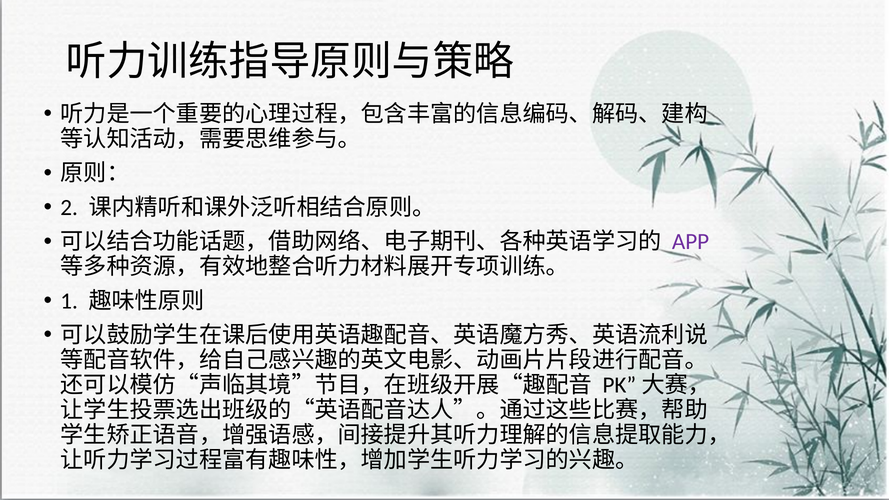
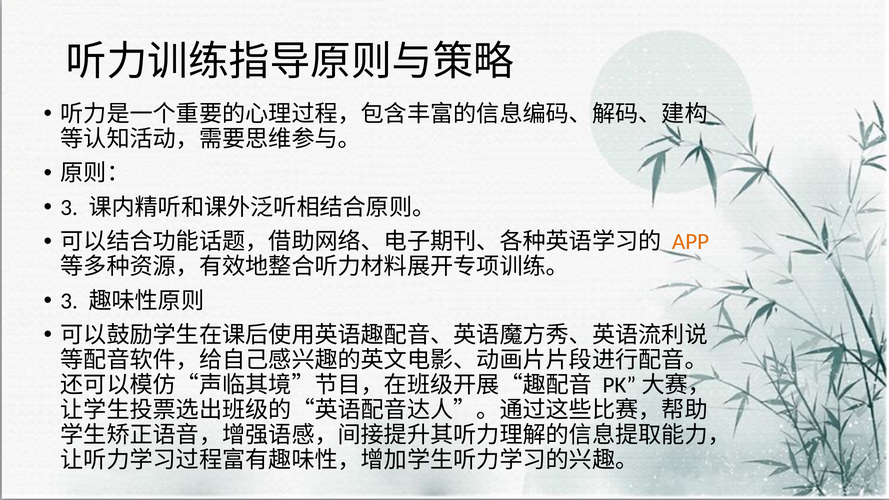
2 at (69, 207): 2 -> 3
APP colour: purple -> orange
1 at (69, 301): 1 -> 3
